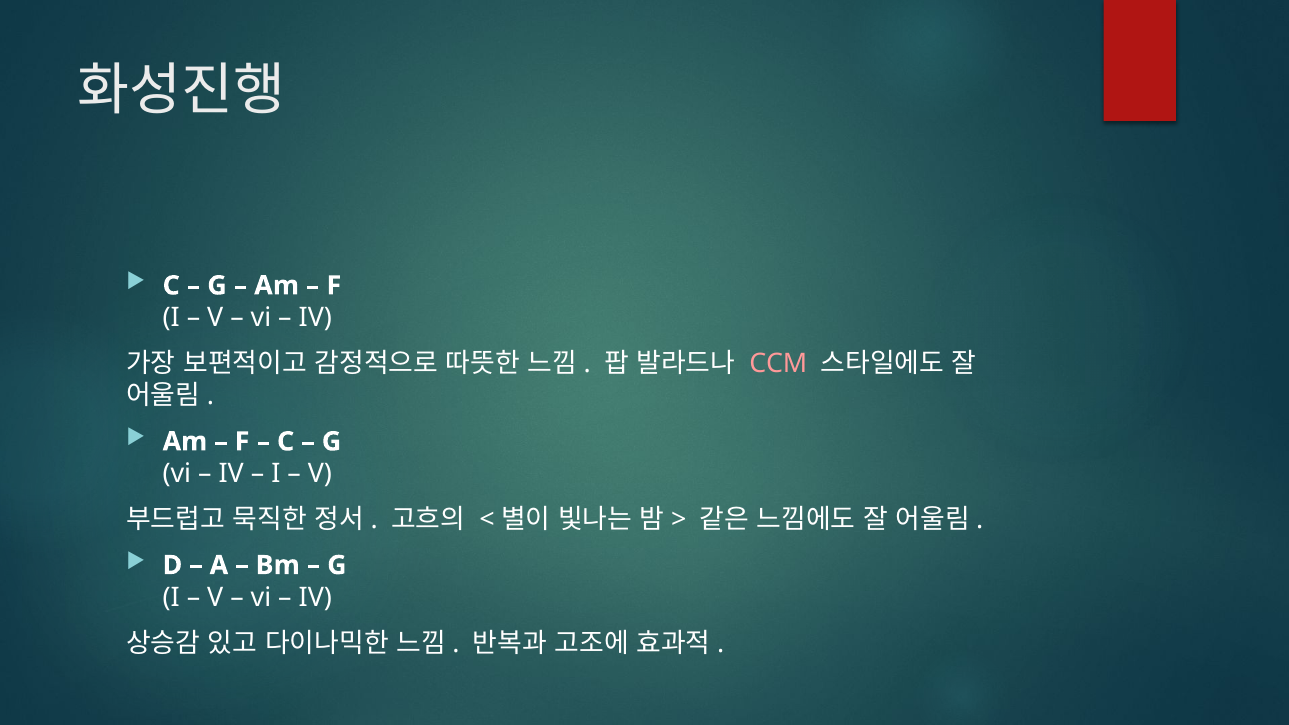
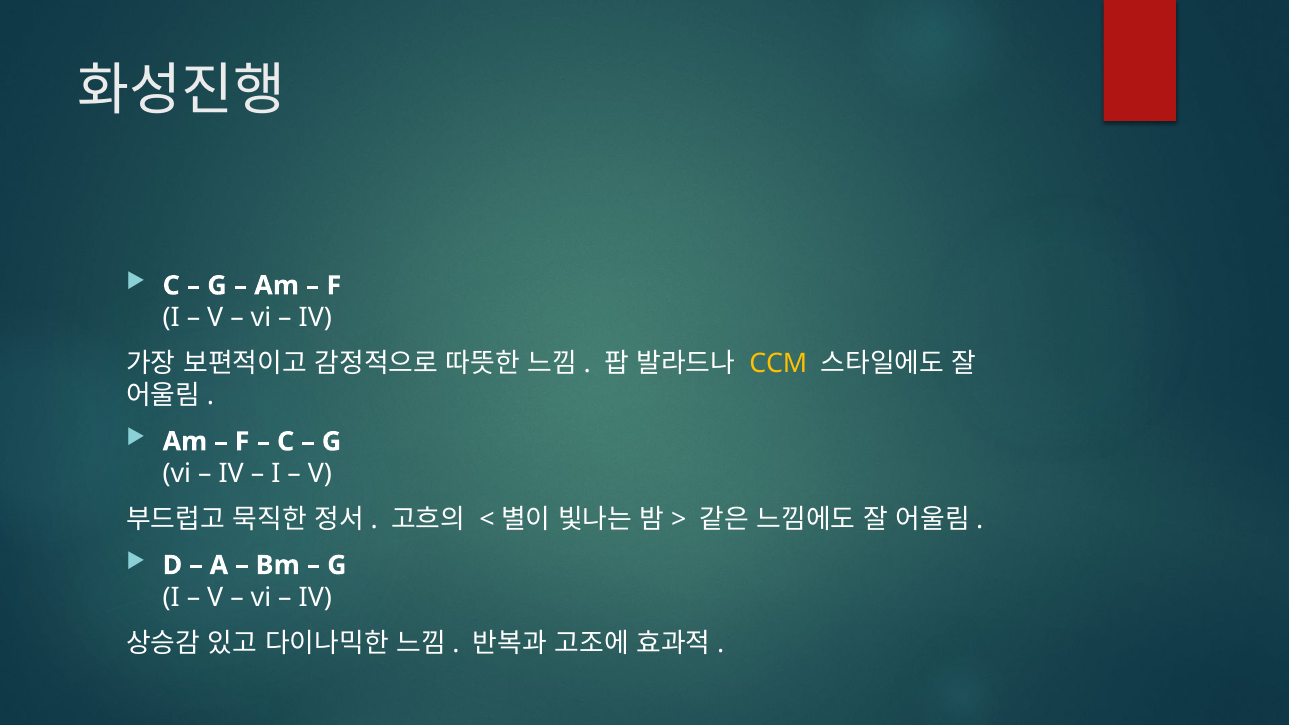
CCM colour: pink -> yellow
